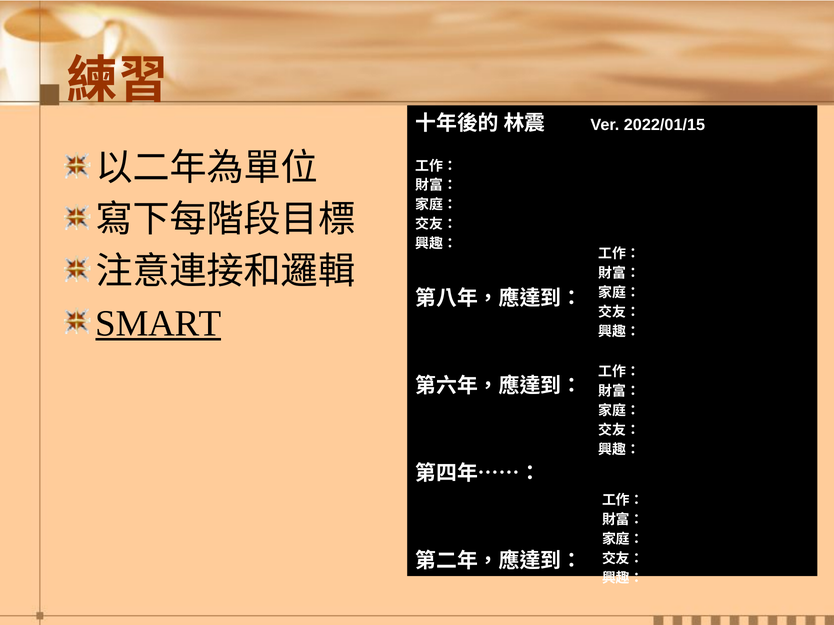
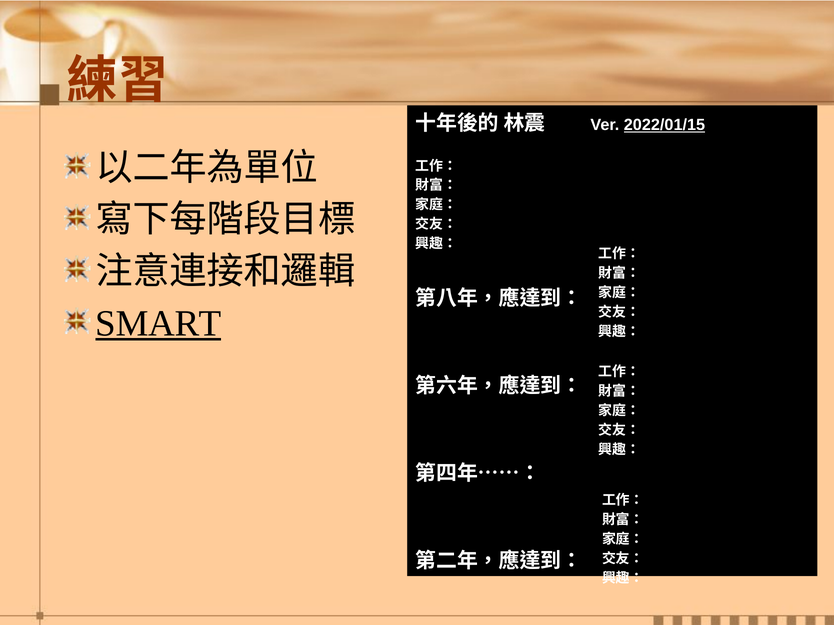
2022/01/15 underline: none -> present
